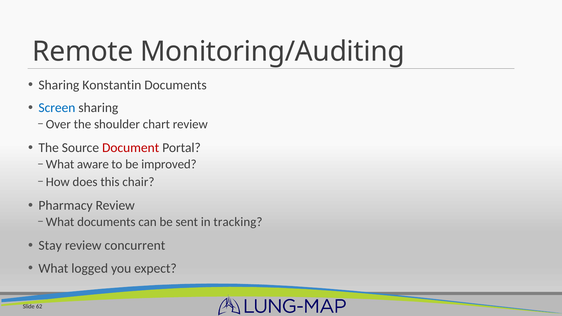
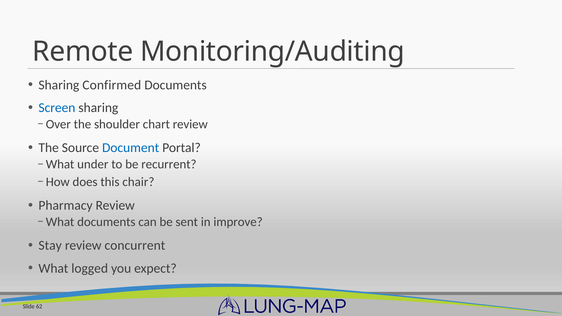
Konstantin: Konstantin -> Confirmed
Document colour: red -> blue
aware: aware -> under
improved: improved -> recurrent
tracking: tracking -> improve
